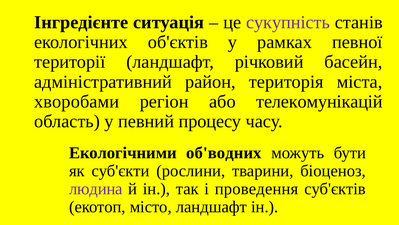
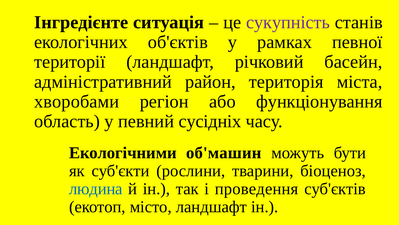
телекомунікацій: телекомунікацій -> функціонування
процесу: процесу -> сусідніх
об'водних: об'водних -> об'машин
людина colour: purple -> blue
